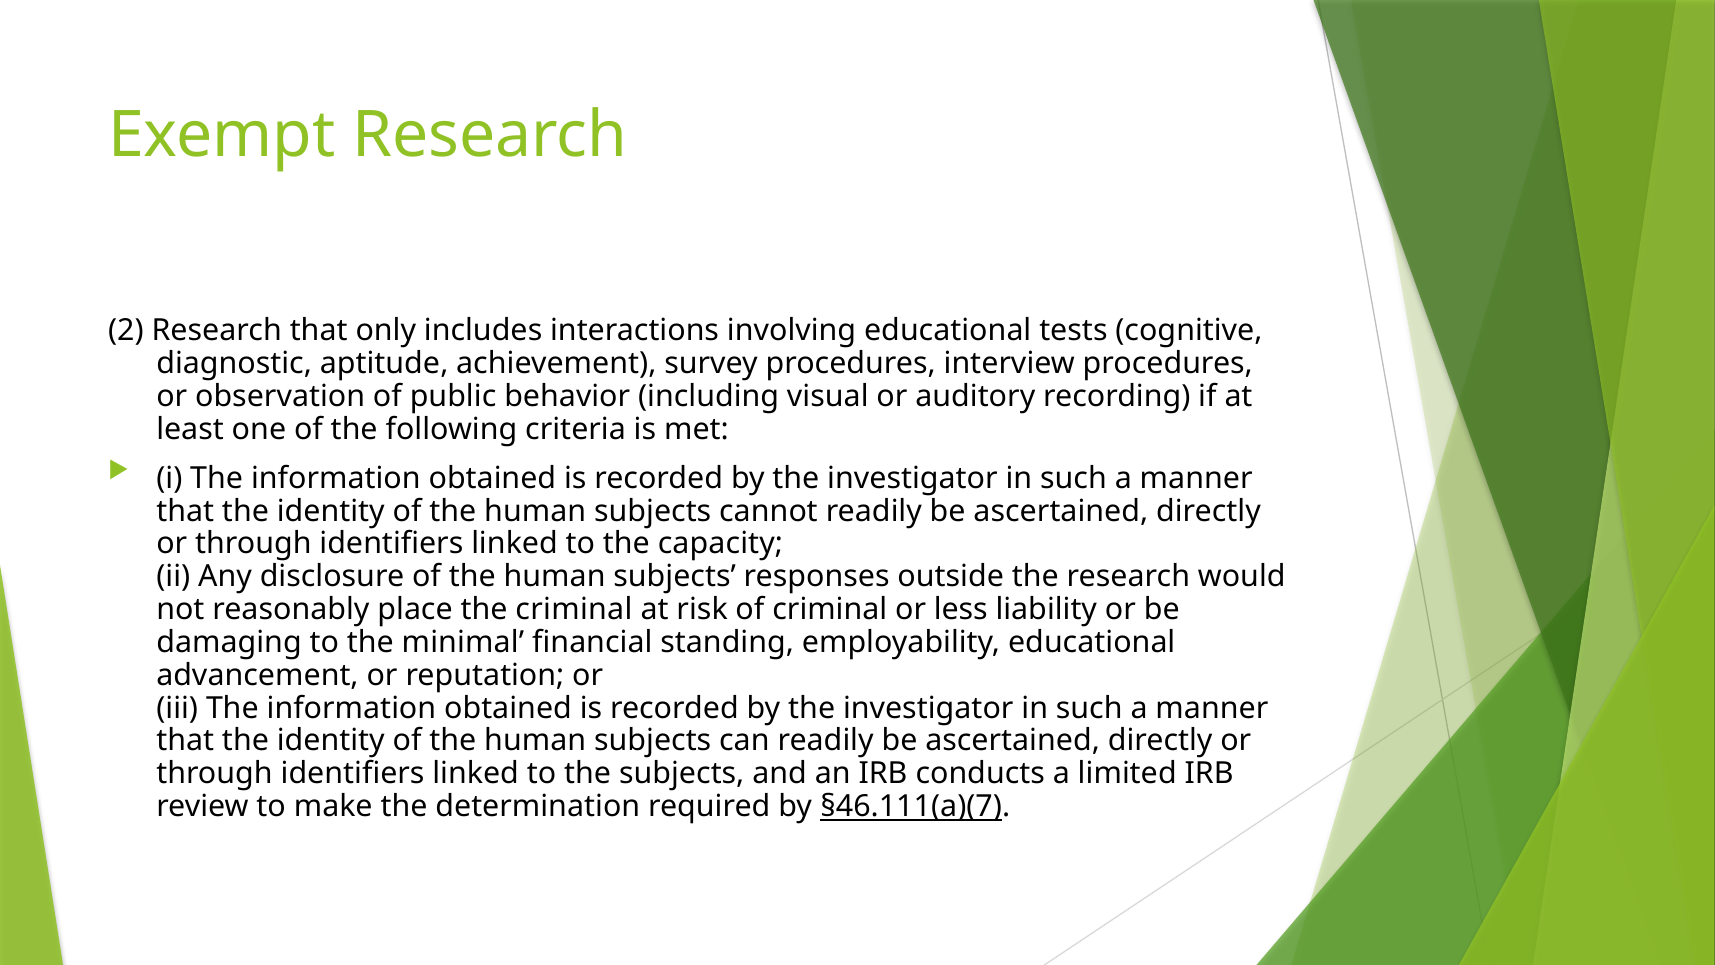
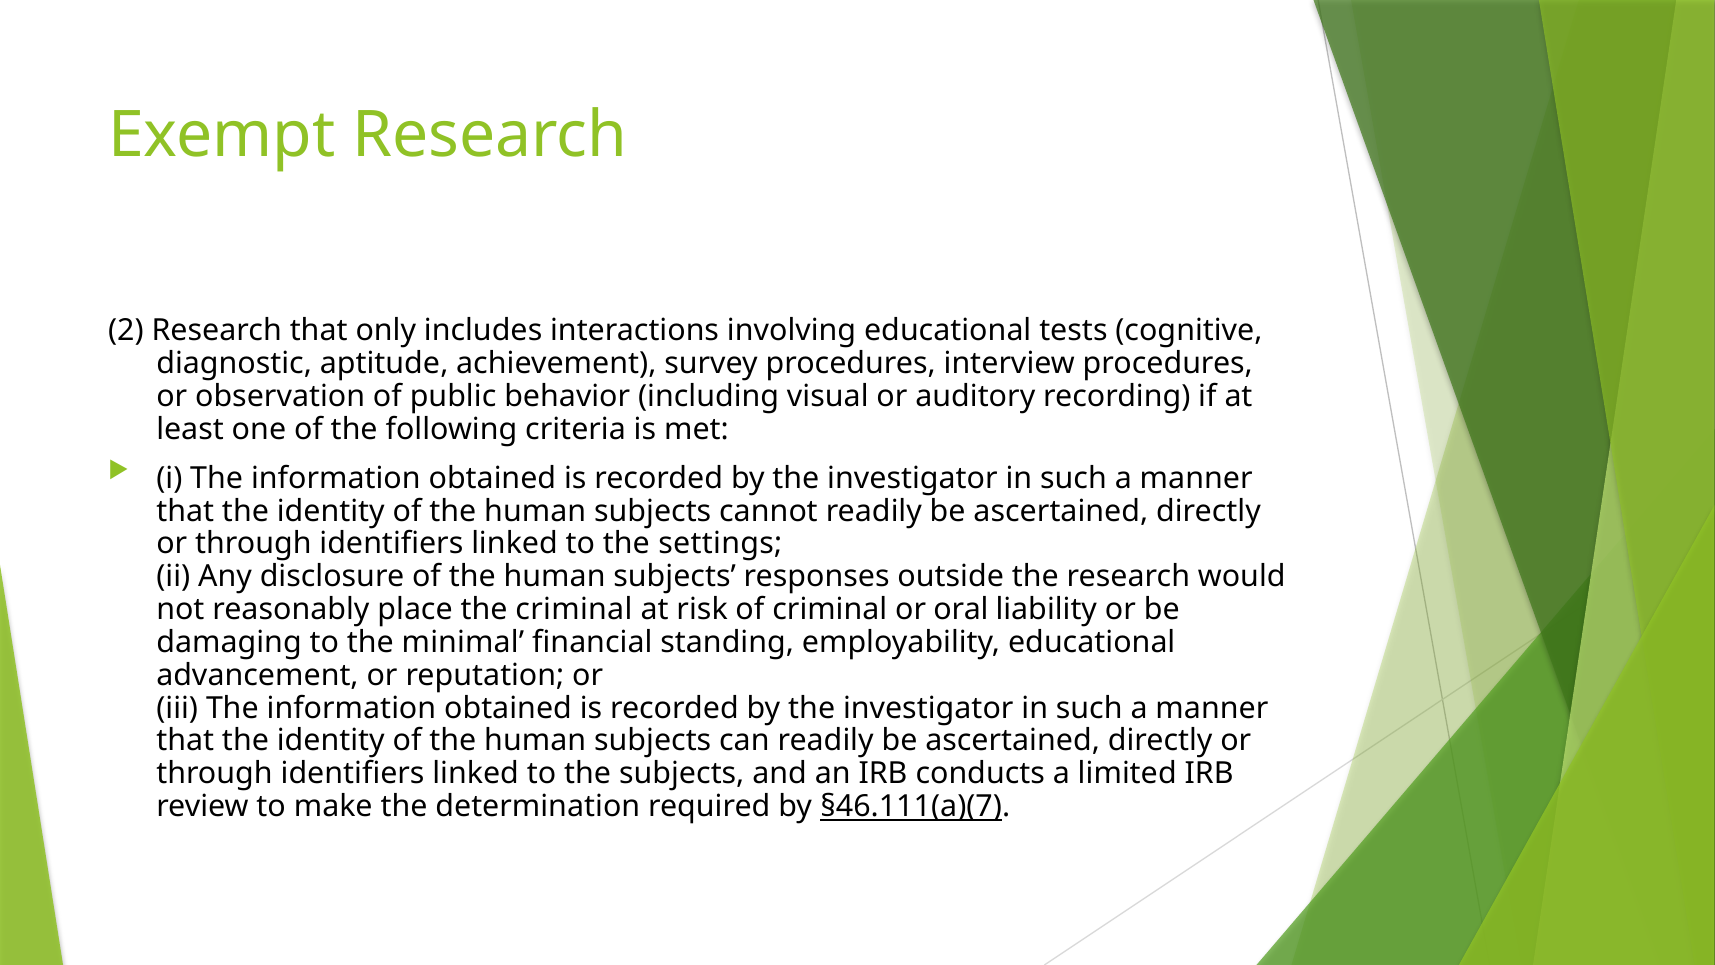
capacity: capacity -> settings
less: less -> oral
